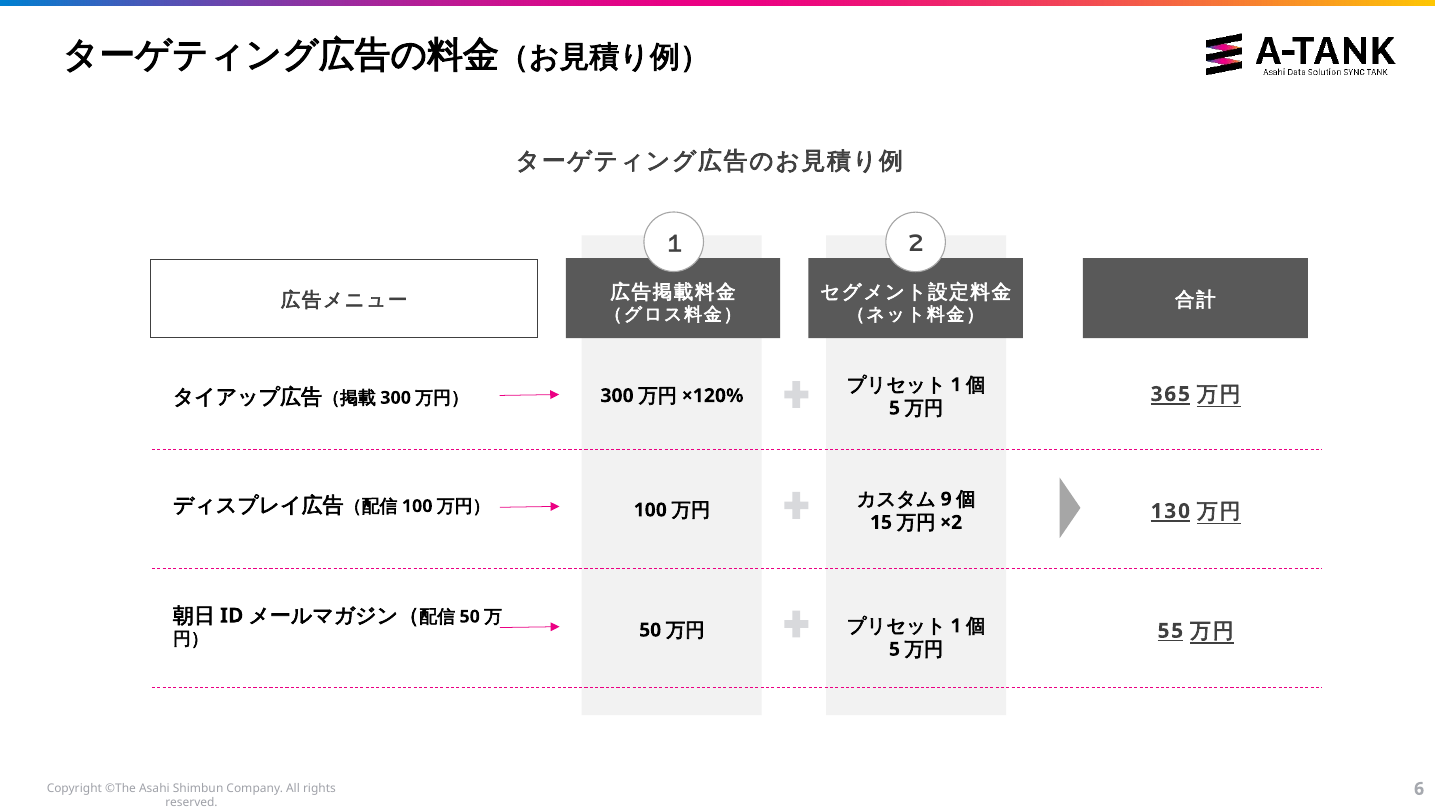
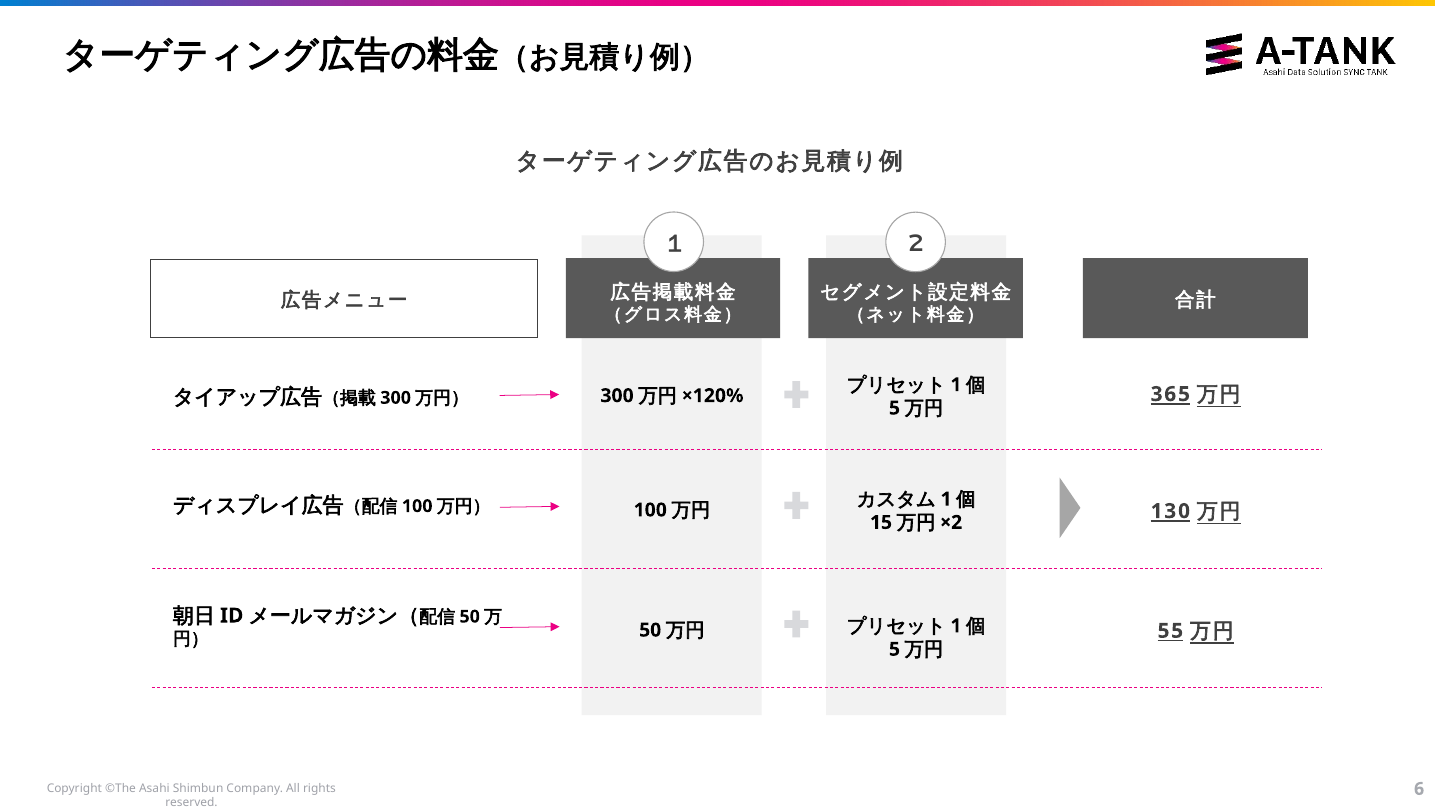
9 at (946, 499): 9 -> 1
